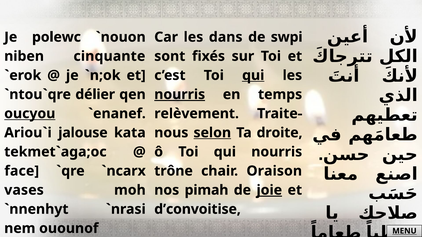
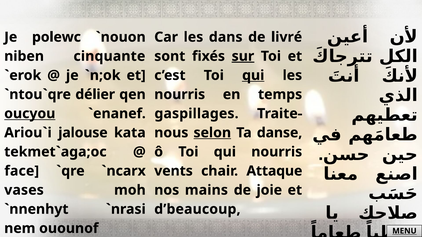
swpi: swpi -> livré
sur underline: none -> present
nourris at (180, 95) underline: present -> none
relèvement: relèvement -> gaspillages
droite: droite -> danse
trône: trône -> vents
Oraison: Oraison -> Attaque
pimah: pimah -> mains
joie underline: present -> none
d’convoitise: d’convoitise -> d’beaucoup
